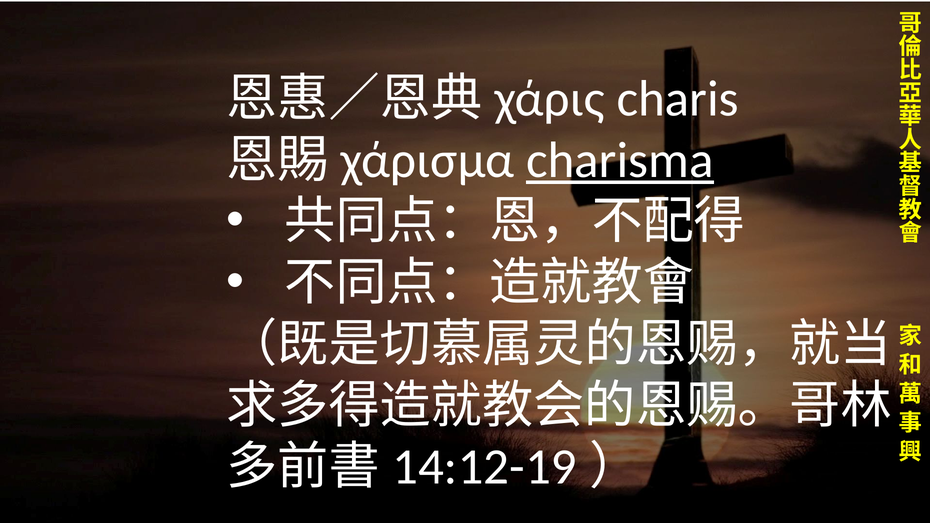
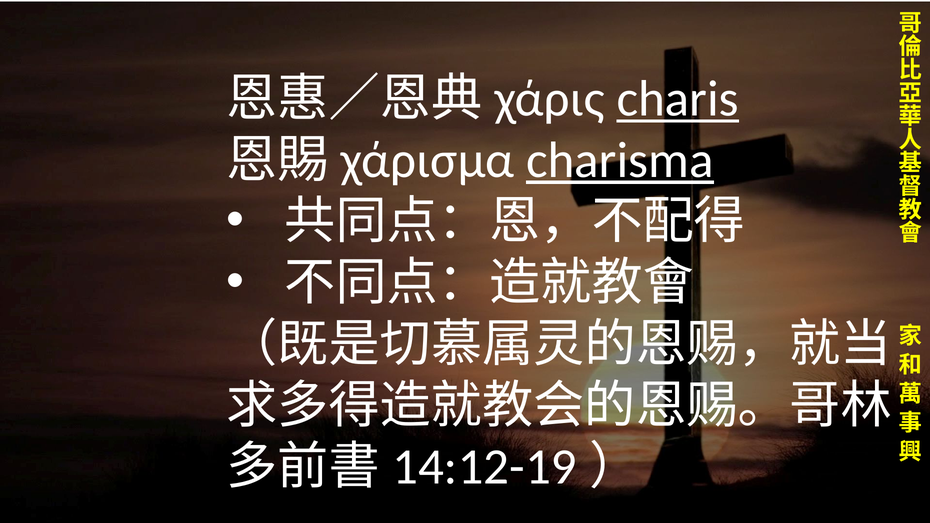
charis underline: none -> present
